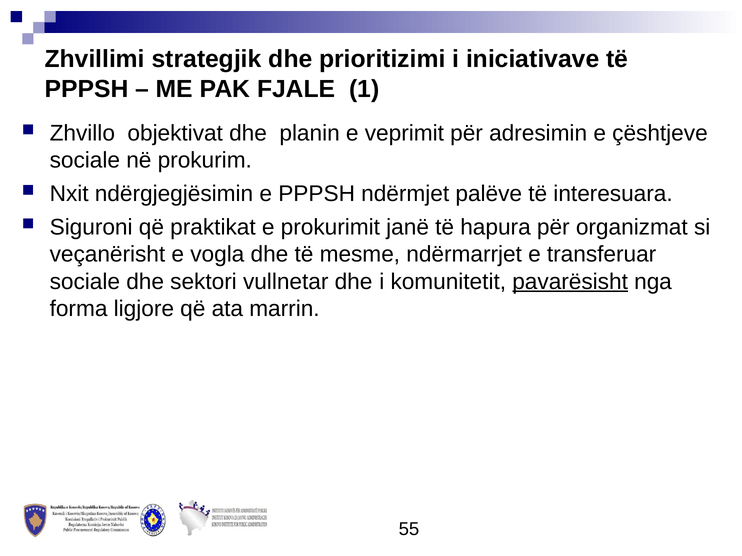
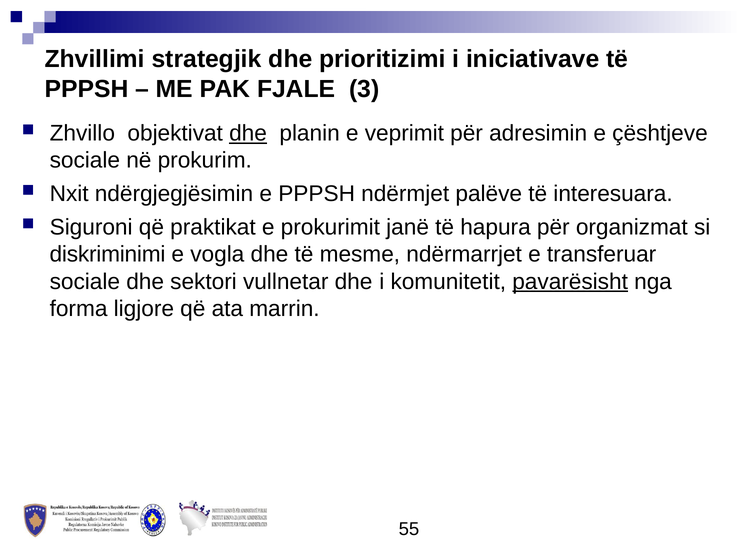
1: 1 -> 3
dhe at (248, 133) underline: none -> present
veçanërisht: veçanërisht -> diskriminimi
